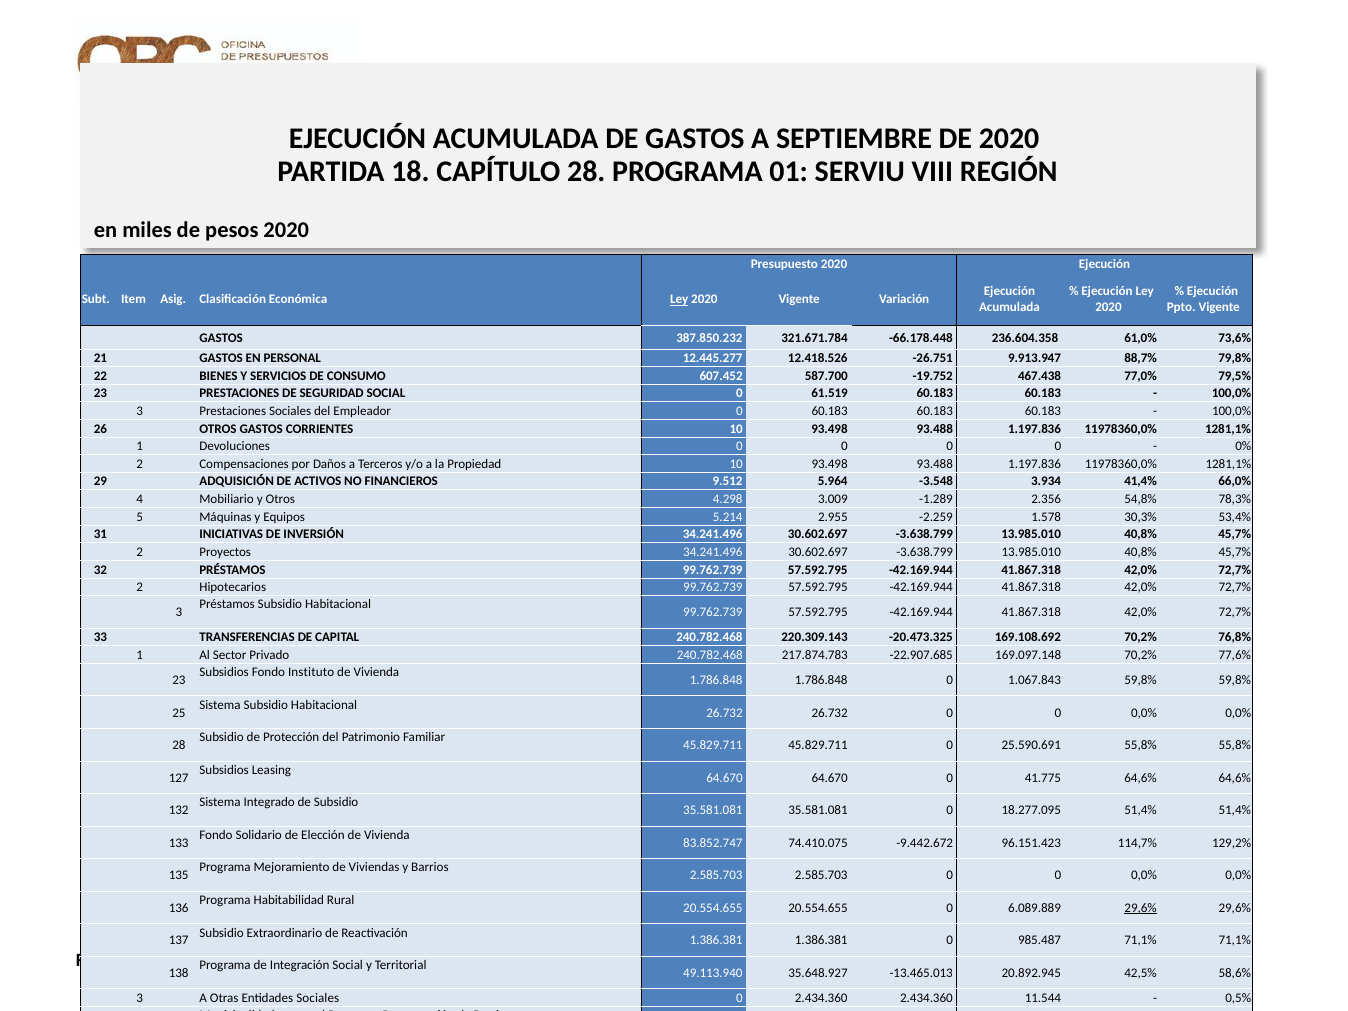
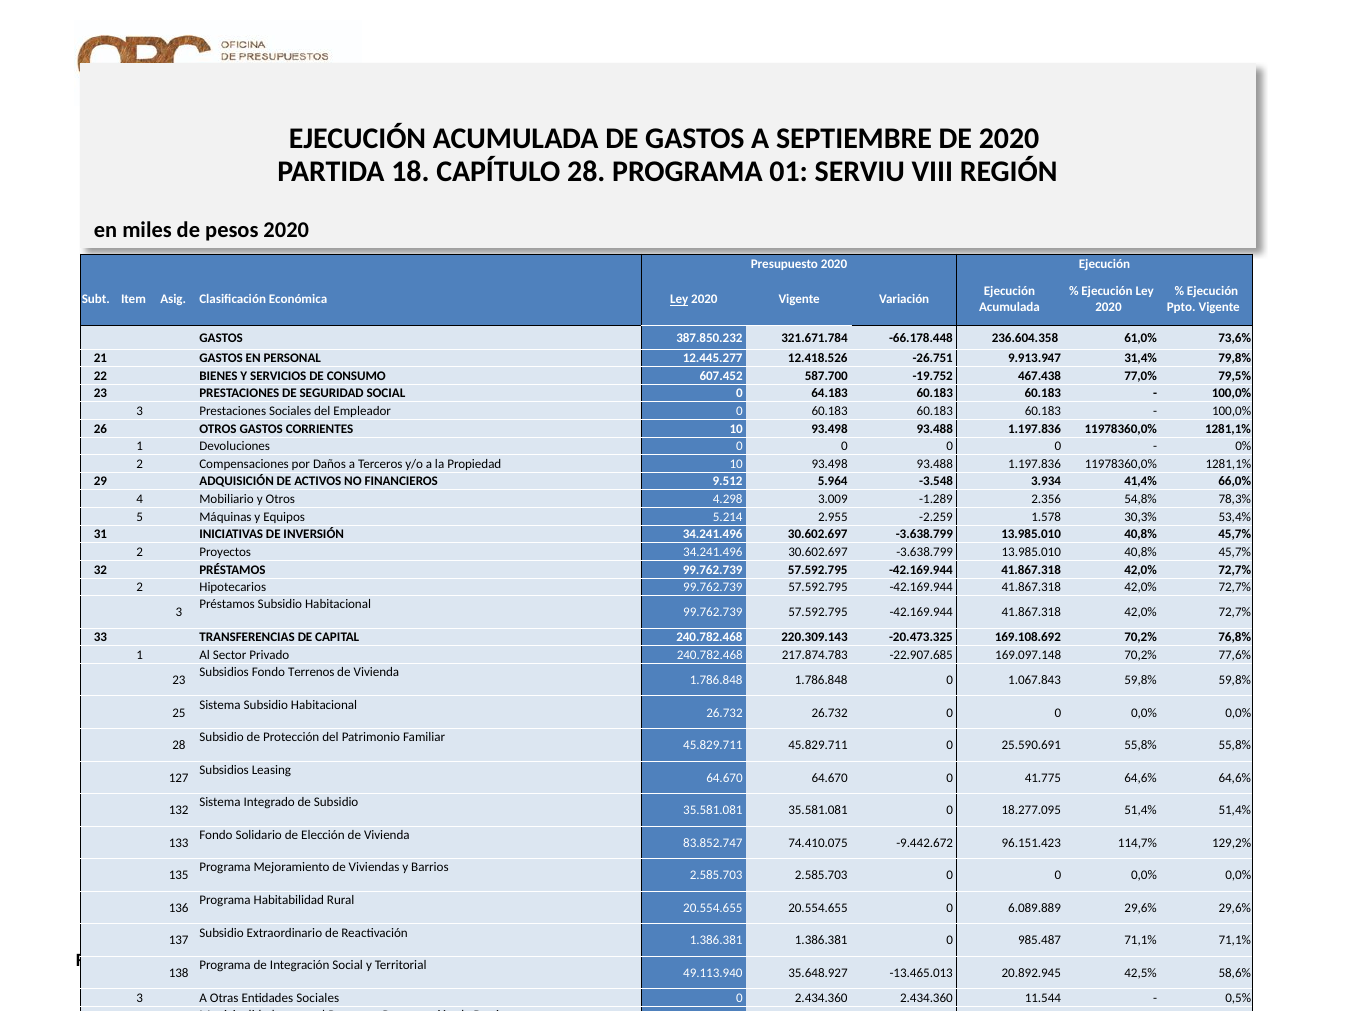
88,7%: 88,7% -> 31,4%
61.519: 61.519 -> 64.183
Instituto: Instituto -> Terrenos
29,6% at (1141, 908) underline: present -> none
